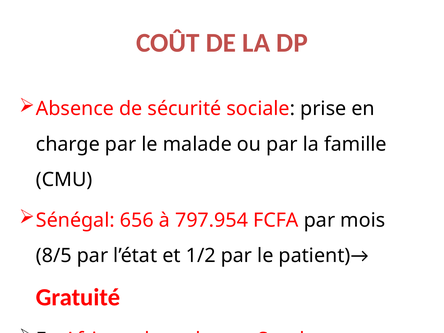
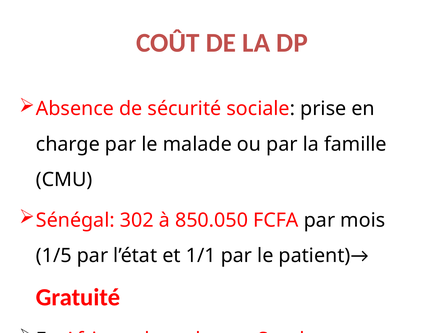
656: 656 -> 302
797.954: 797.954 -> 850.050
8/5: 8/5 -> 1/5
1/2: 1/2 -> 1/1
